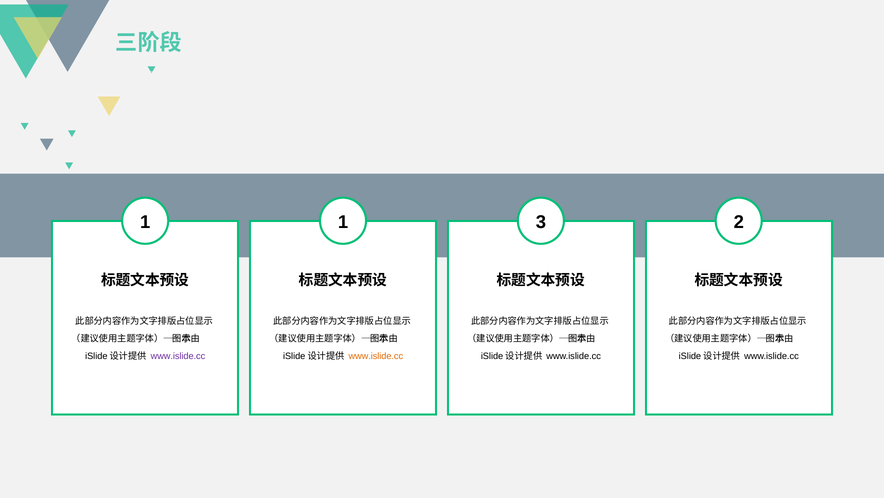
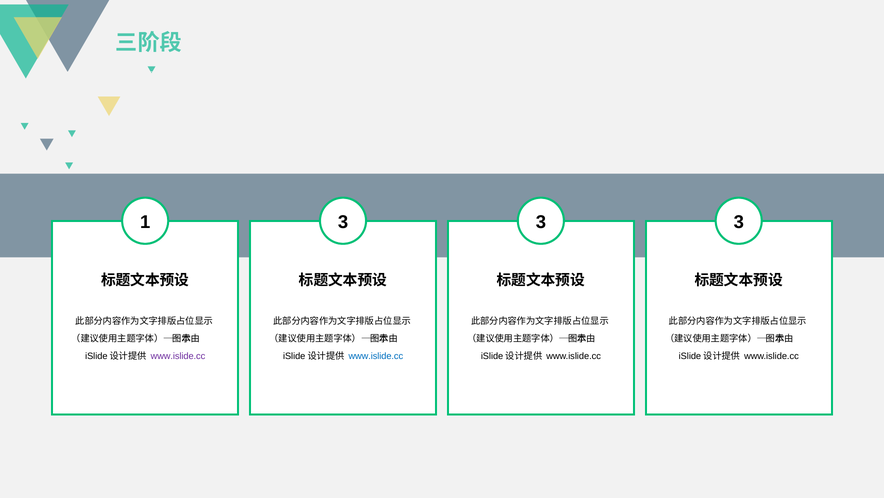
1 1: 1 -> 3
2 at (739, 222): 2 -> 3
www.islide.cc at (376, 356) colour: orange -> blue
